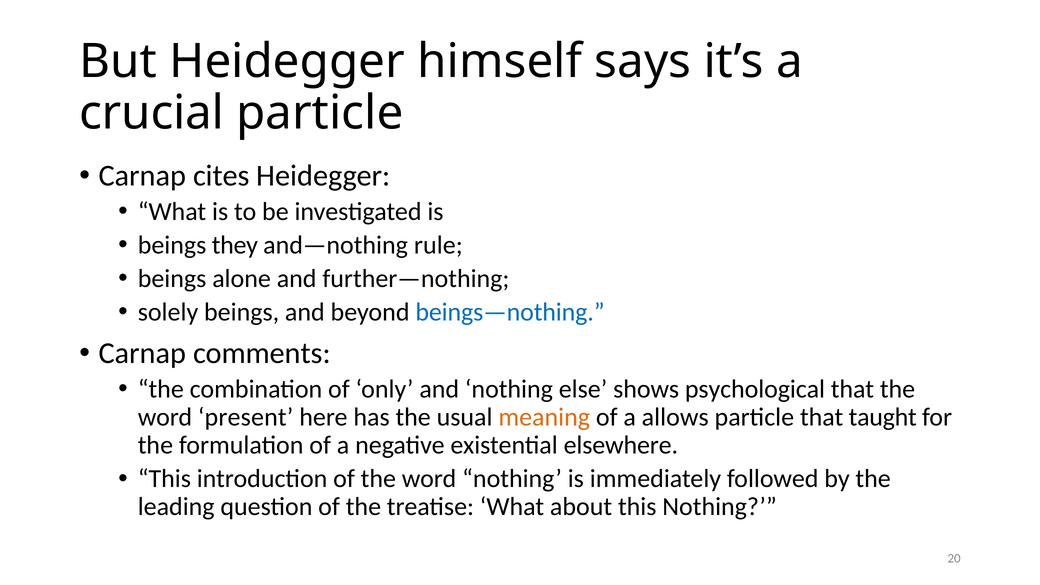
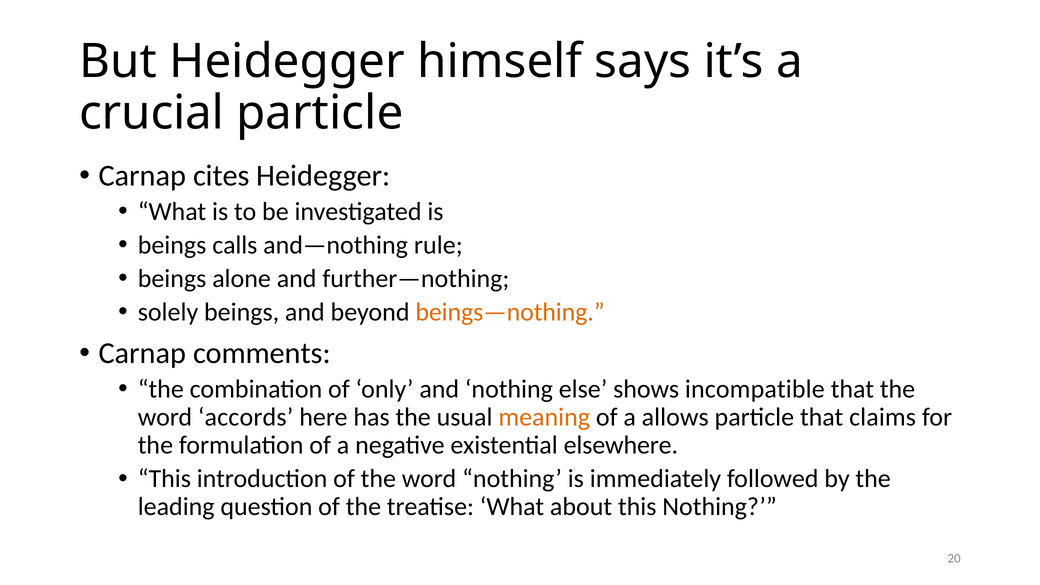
they: they -> calls
beings—nothing colour: blue -> orange
psychological: psychological -> incompatible
present: present -> accords
taught: taught -> claims
